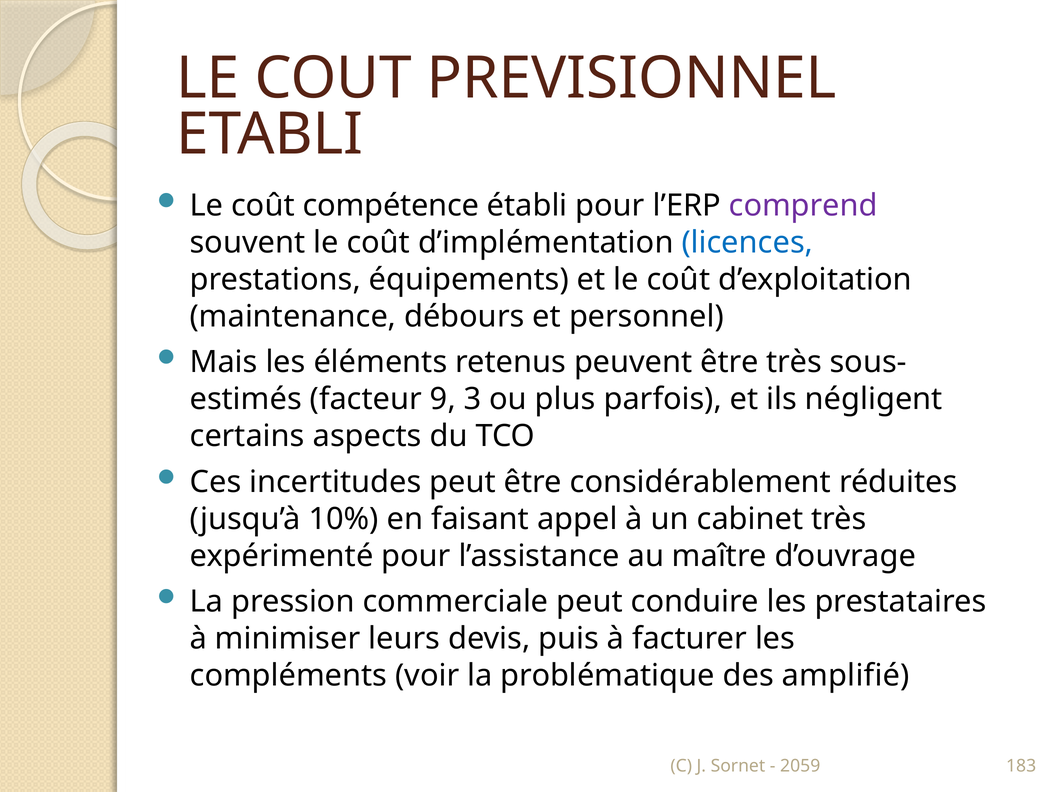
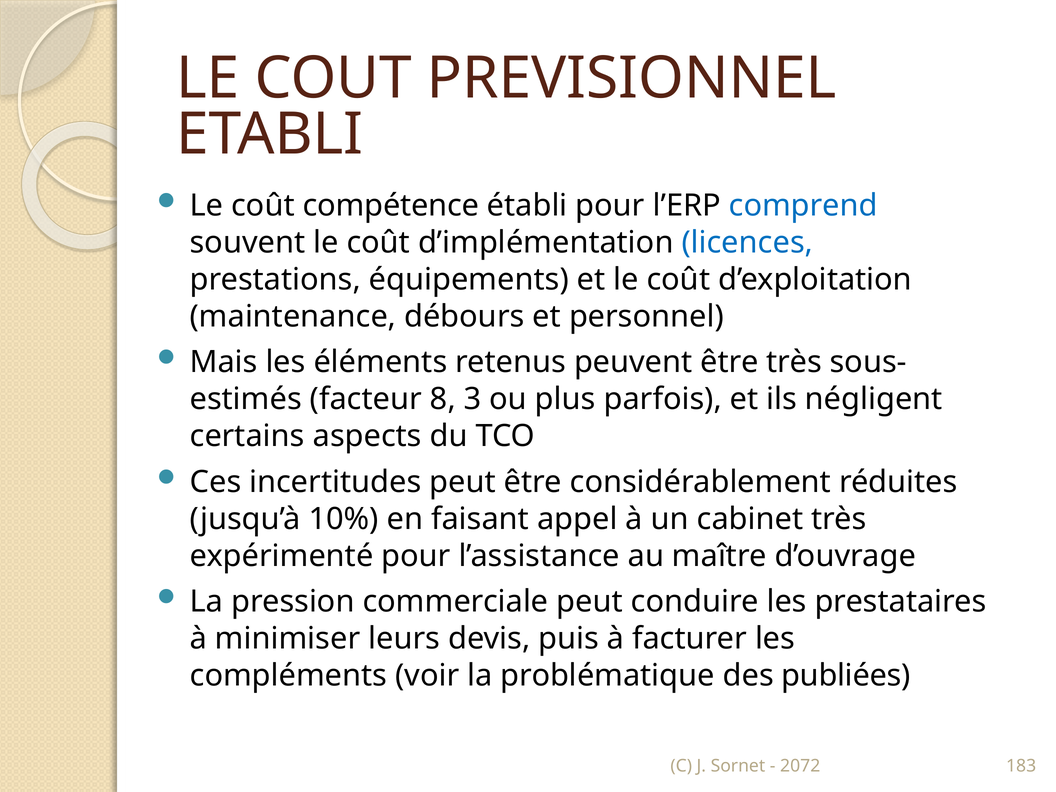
comprend colour: purple -> blue
9: 9 -> 8
amplifié: amplifié -> publiées
2059: 2059 -> 2072
